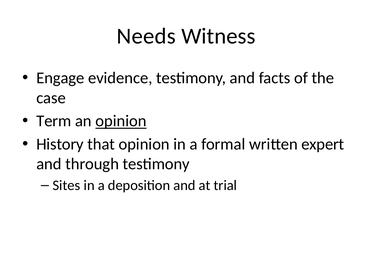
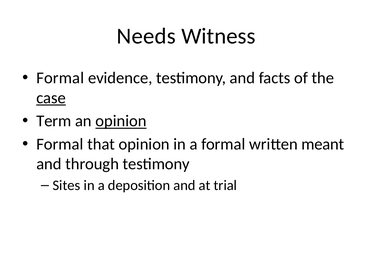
Engage at (60, 78): Engage -> Formal
case underline: none -> present
History at (60, 144): History -> Formal
expert: expert -> meant
